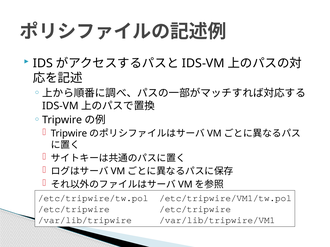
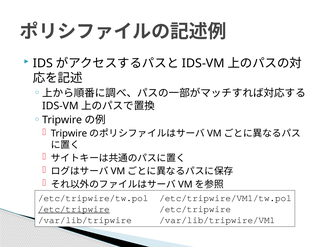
/etc/tripwire at (74, 210) underline: none -> present
